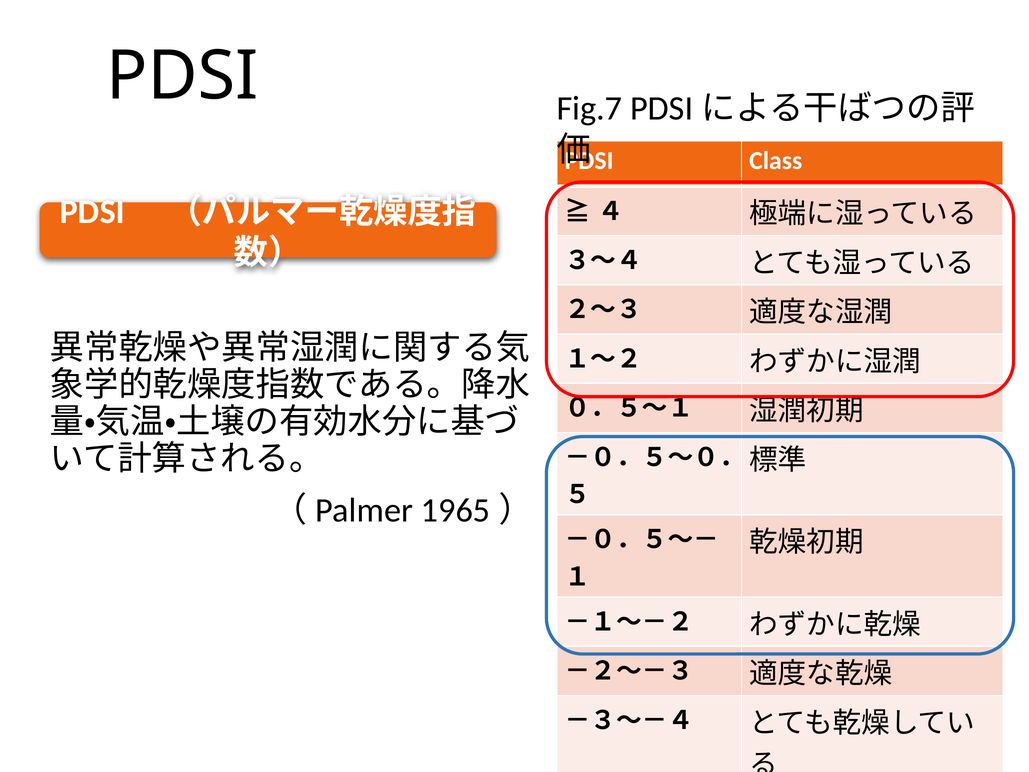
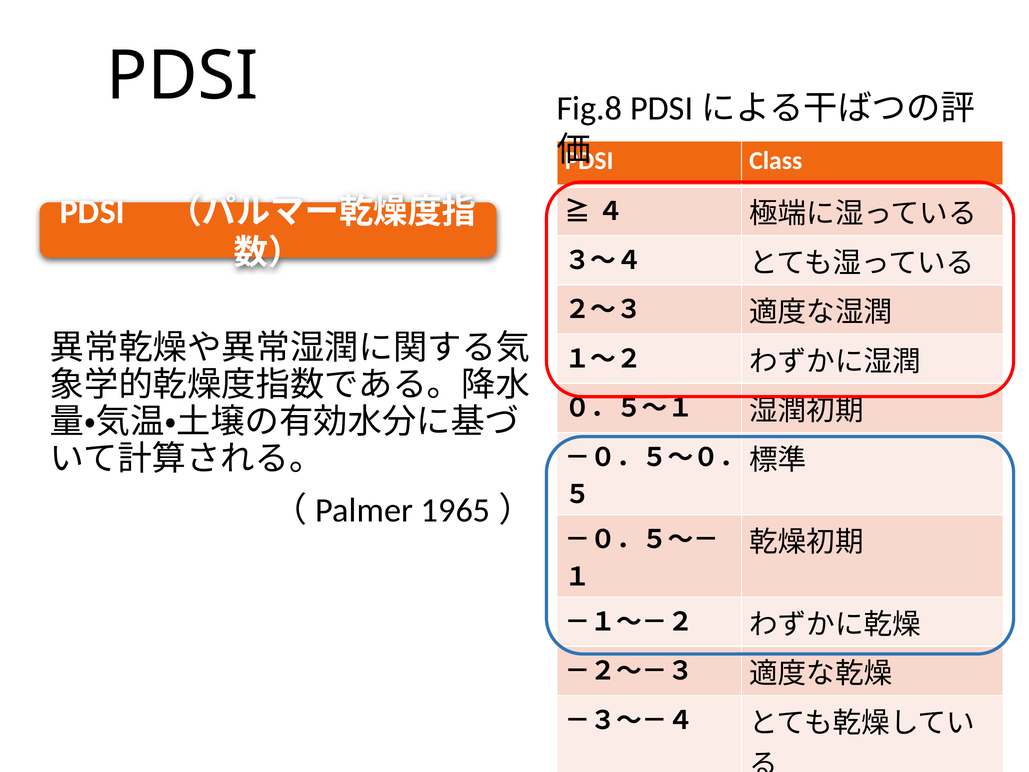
Fig.7: Fig.7 -> Fig.8
